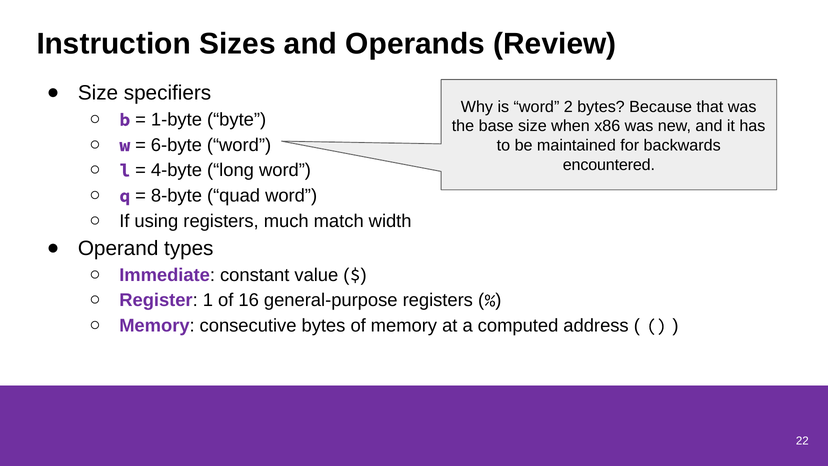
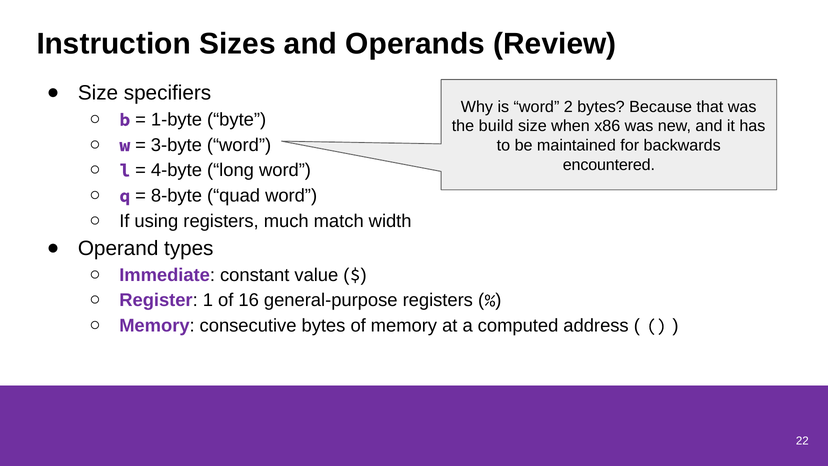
base: base -> build
6-byte: 6-byte -> 3-byte
